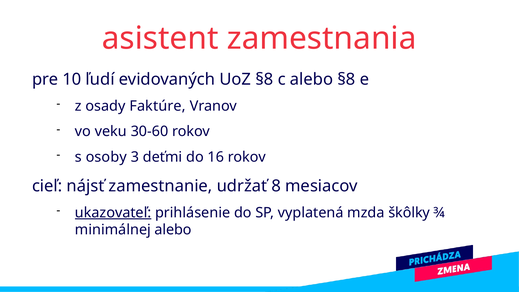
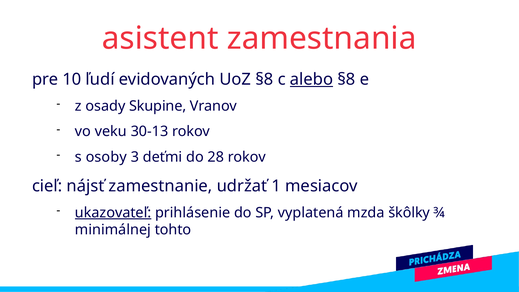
alebo at (311, 79) underline: none -> present
Faktúre: Faktúre -> Skupine
30-60: 30-60 -> 30-13
16: 16 -> 28
8: 8 -> 1
minimálnej alebo: alebo -> tohto
